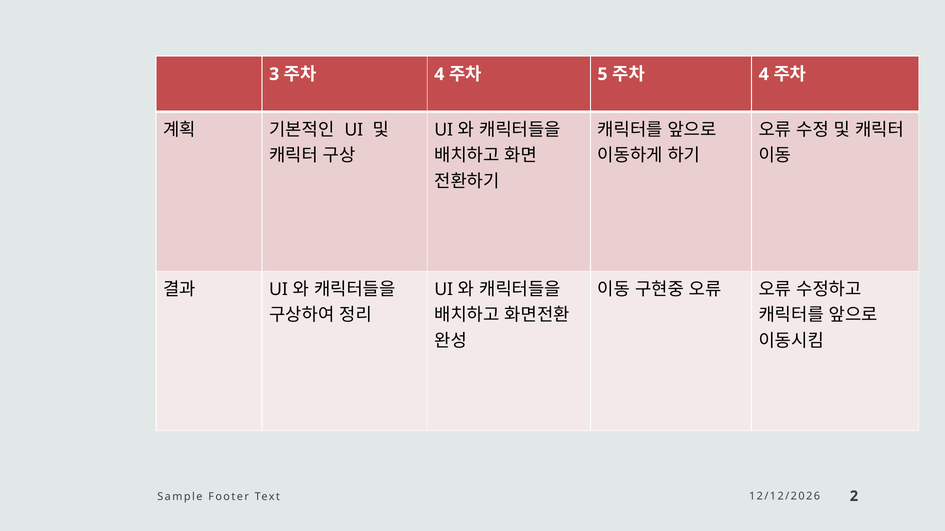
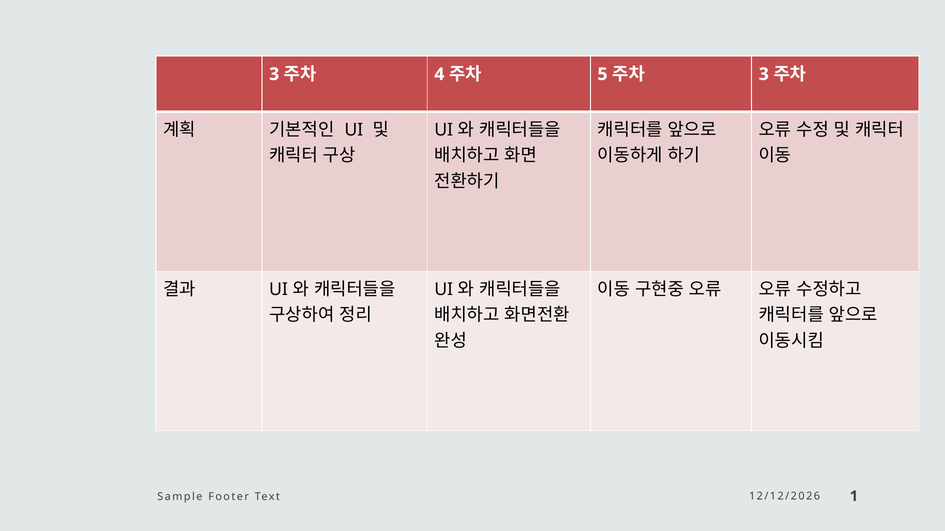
4 at (764, 74): 4 -> 3
2: 2 -> 1
